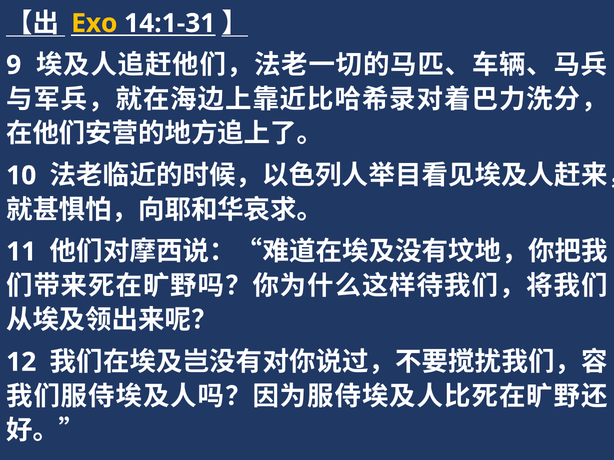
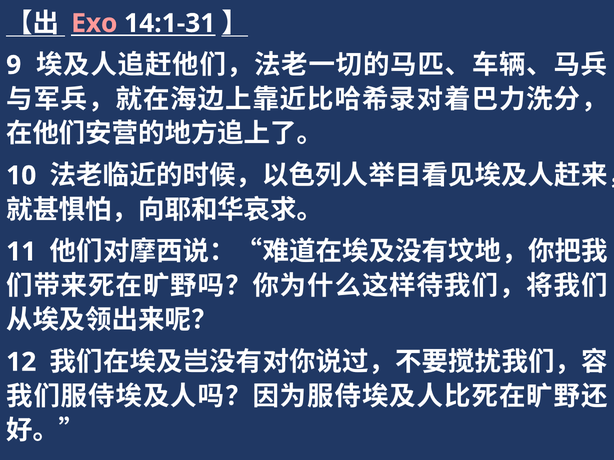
Exo colour: yellow -> pink
